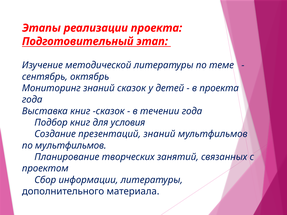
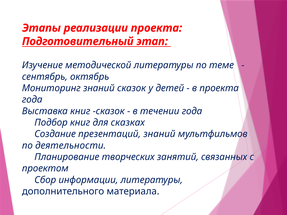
условия: условия -> сказках
по мультфильмов: мультфильмов -> деятельности
